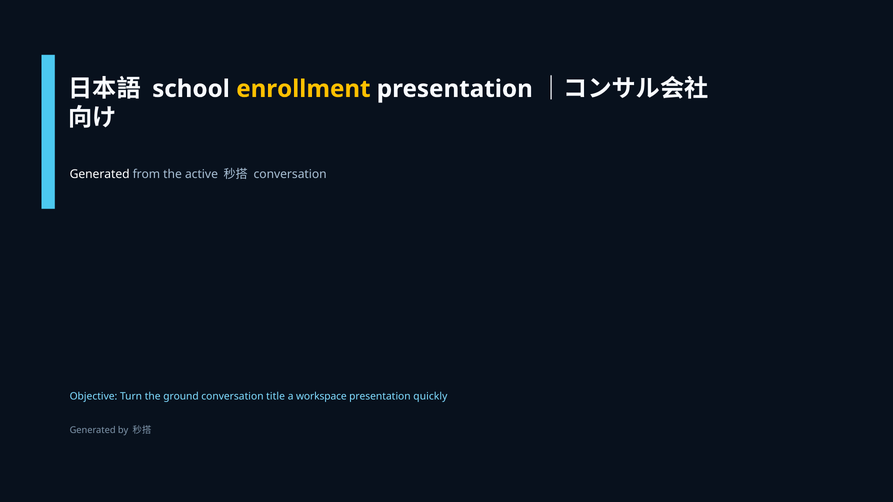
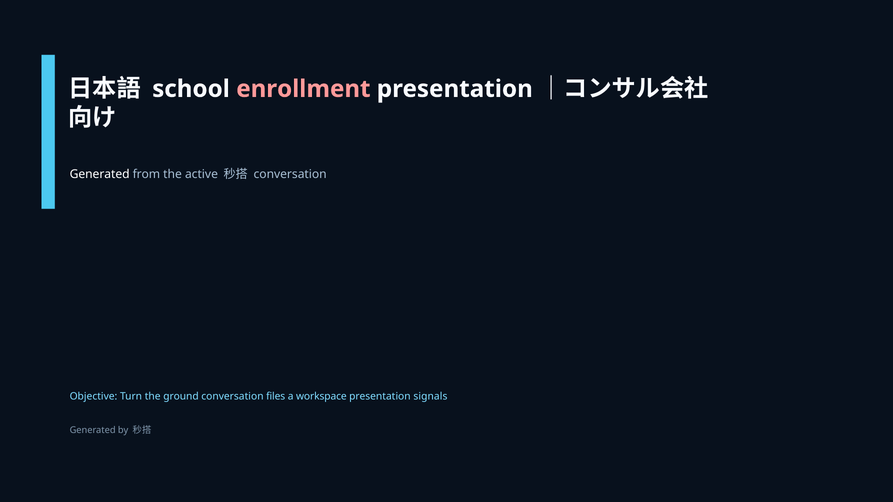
enrollment colour: yellow -> pink
title: title -> files
quickly: quickly -> signals
